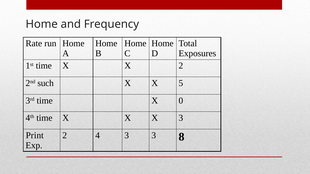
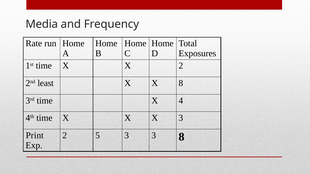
Home at (42, 24): Home -> Media
such: such -> least
X 5: 5 -> 8
0: 0 -> 4
4: 4 -> 5
